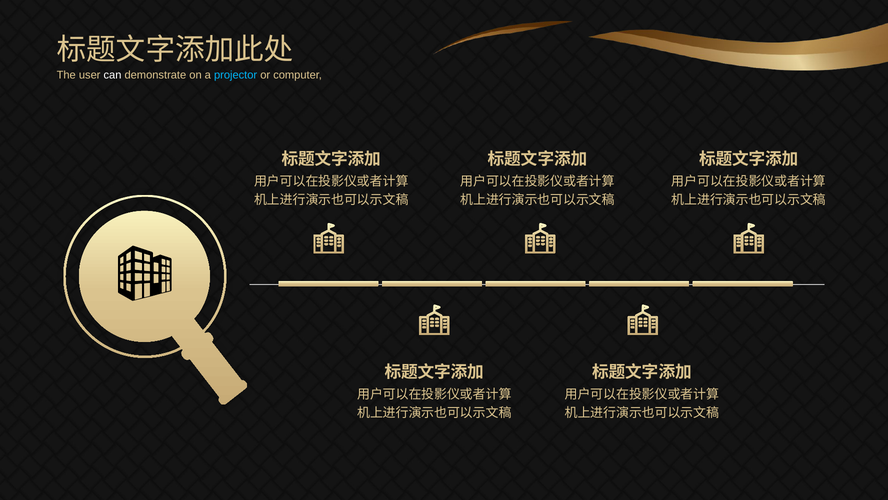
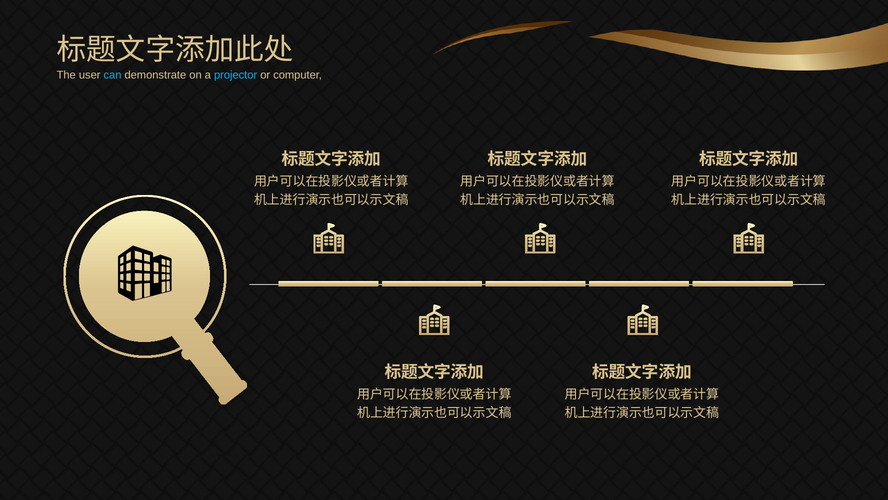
can colour: white -> light blue
